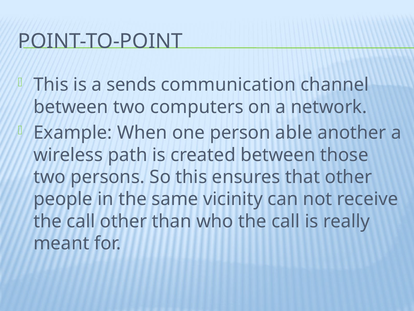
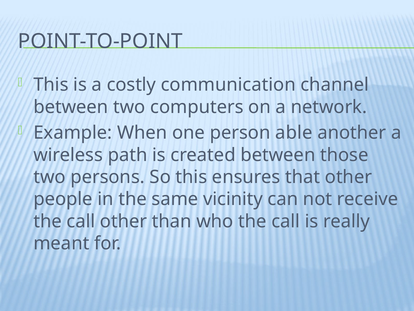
sends: sends -> costly
